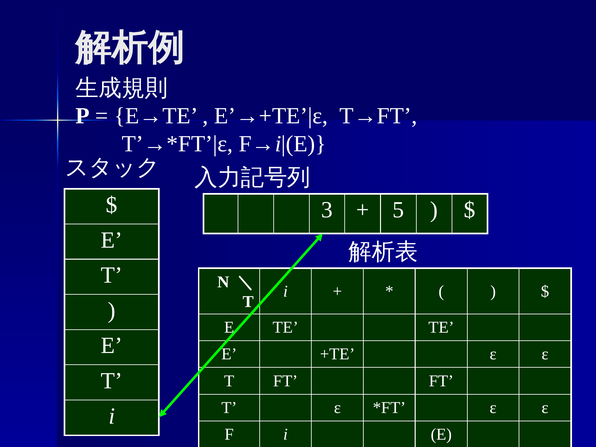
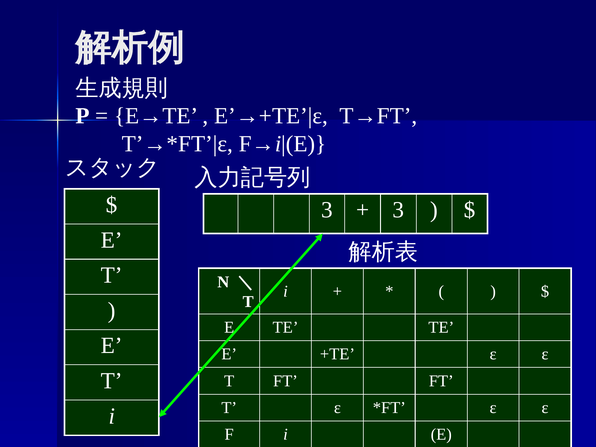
5 at (398, 210): 5 -> 3
